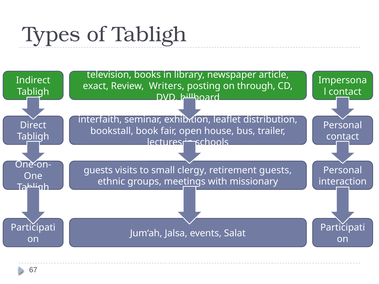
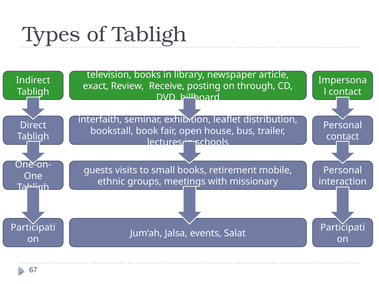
Writers: Writers -> Receive
small clergy: clergy -> books
retirement guests: guests -> mobile
